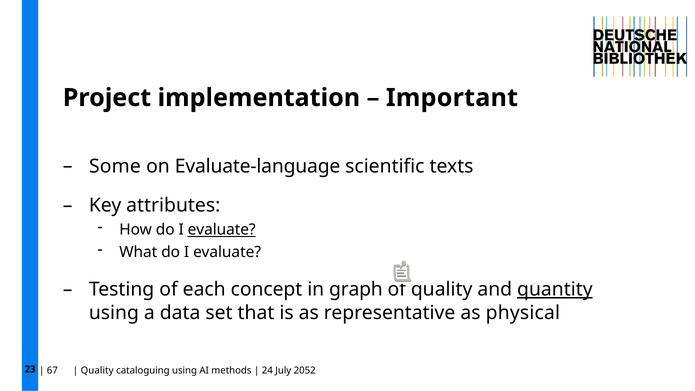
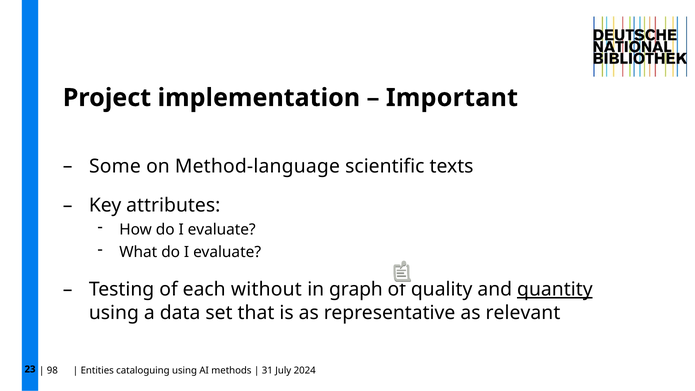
Evaluate-language: Evaluate-language -> Method-language
evaluate at (222, 230) underline: present -> none
concept: concept -> without
physical: physical -> relevant
67: 67 -> 98
Quality at (97, 370): Quality -> Entities
24: 24 -> 31
2052: 2052 -> 2024
